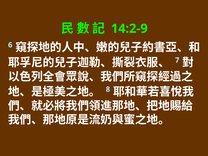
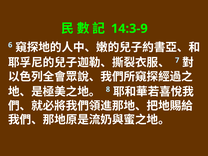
14:2-9: 14:2-9 -> 14:3-9
